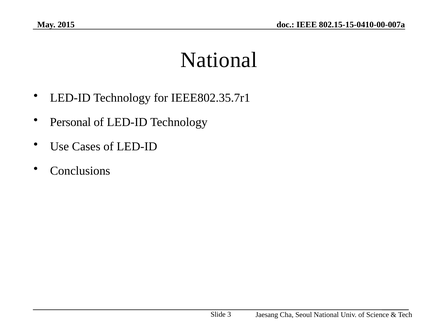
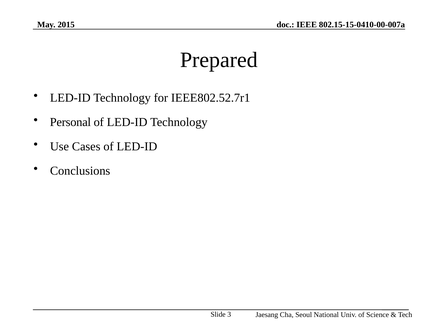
National at (219, 60): National -> Prepared
IEEE802.35.7r1: IEEE802.35.7r1 -> IEEE802.52.7r1
